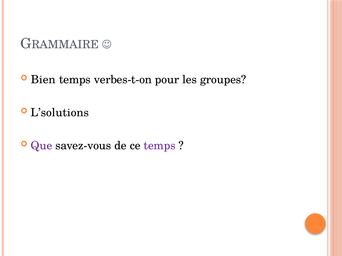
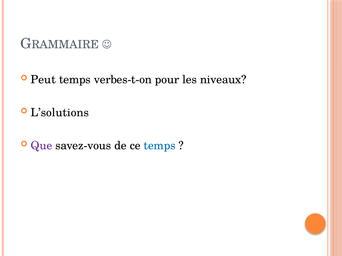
Bien: Bien -> Peut
groupes: groupes -> niveaux
temps at (160, 146) colour: purple -> blue
